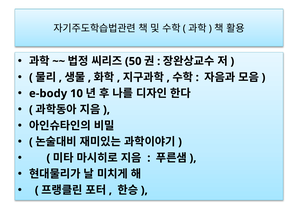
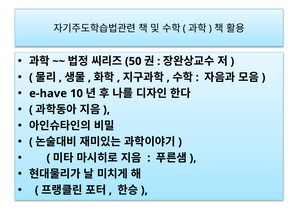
e-body: e-body -> e-have
